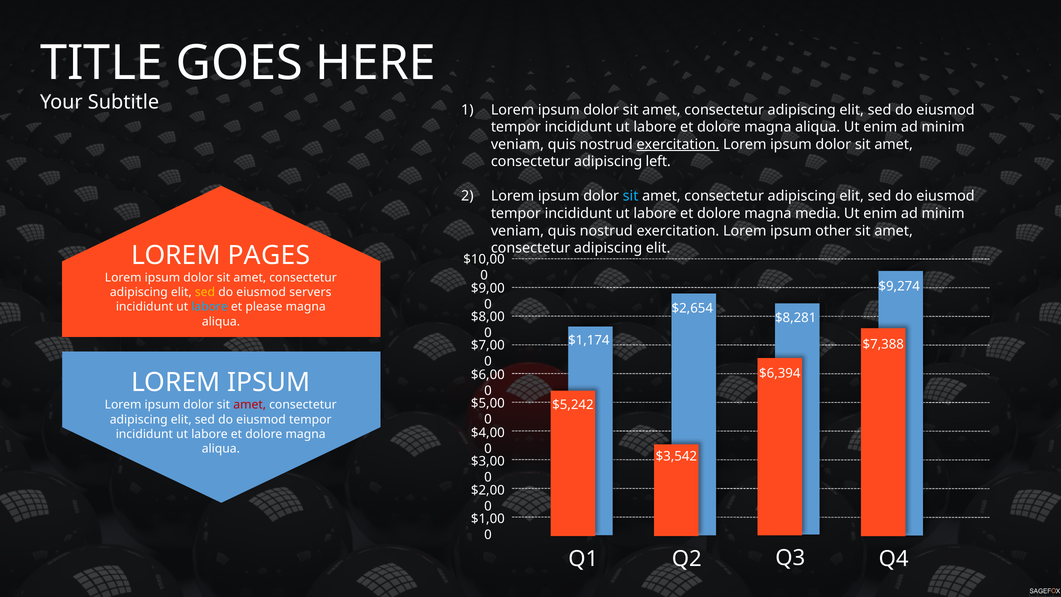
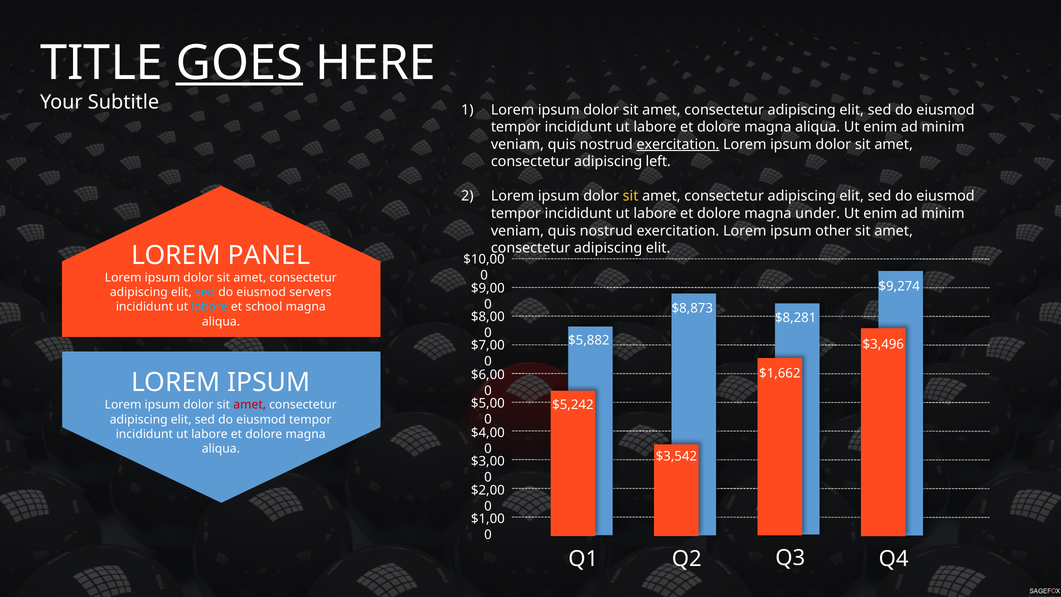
GOES underline: none -> present
sit at (631, 196) colour: light blue -> yellow
media: media -> under
PAGES: PAGES -> PANEL
sed at (205, 292) colour: yellow -> light blue
please: please -> school
$2,654: $2,654 -> $8,873
$1,174: $1,174 -> $5,882
$7,388: $7,388 -> $3,496
$6,394: $6,394 -> $1,662
